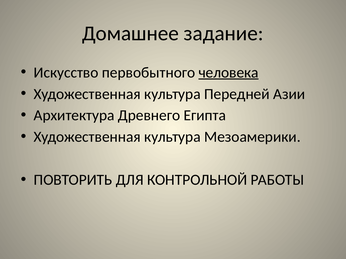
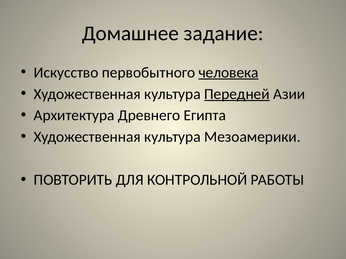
Передней underline: none -> present
